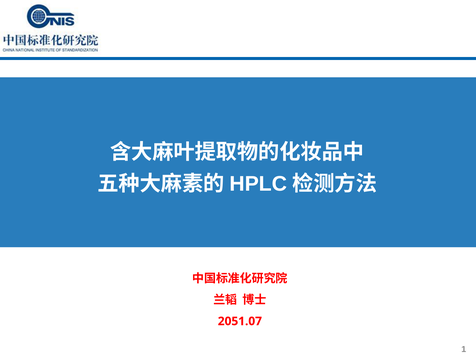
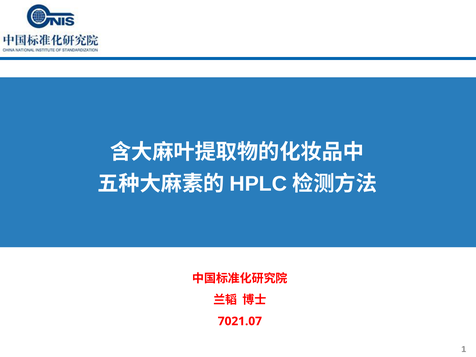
2051.07: 2051.07 -> 7021.07
